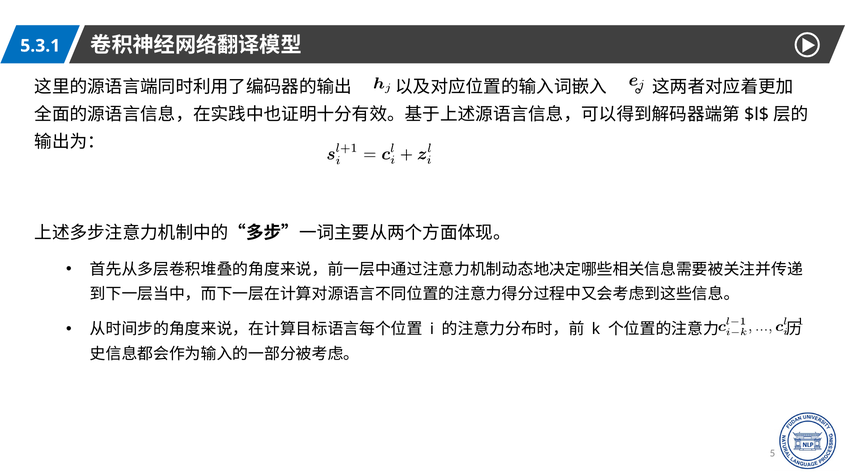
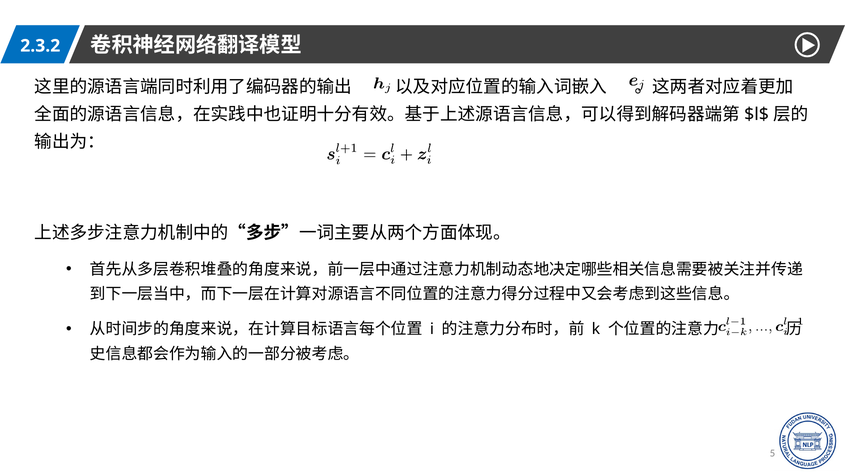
5.3.1: 5.3.1 -> 2.3.2
